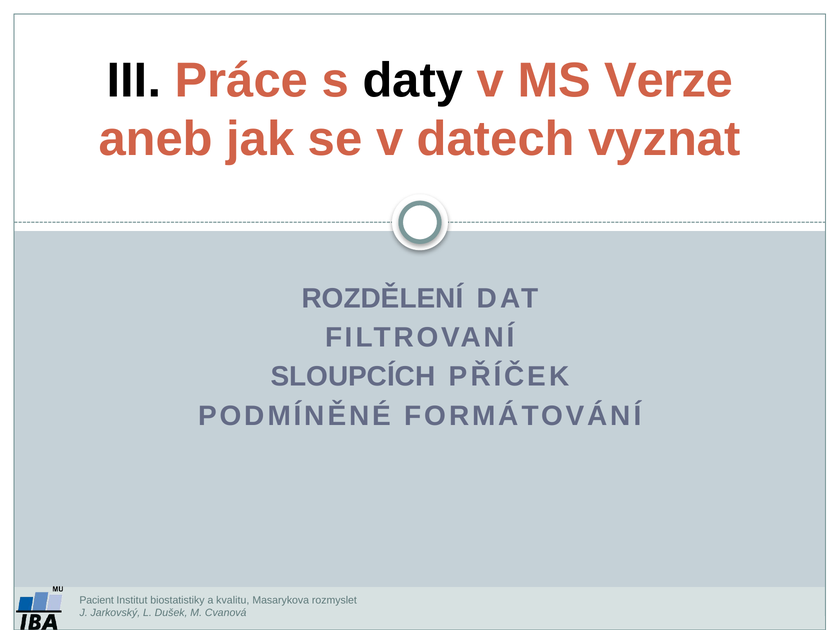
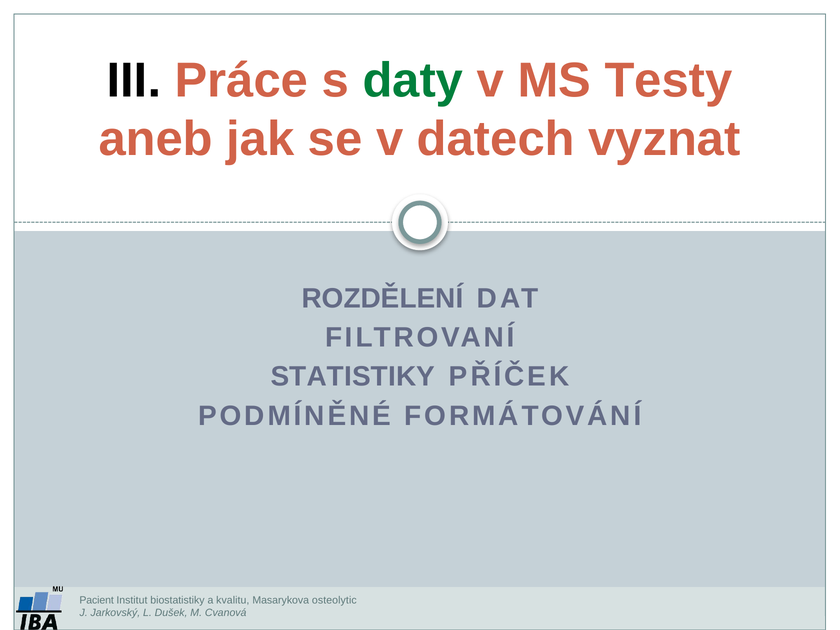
daty colour: black -> green
Verze: Verze -> Testy
SLOUPCÍCH: SLOUPCÍCH -> STATISTIKY
rozmyslet: rozmyslet -> osteolytic
